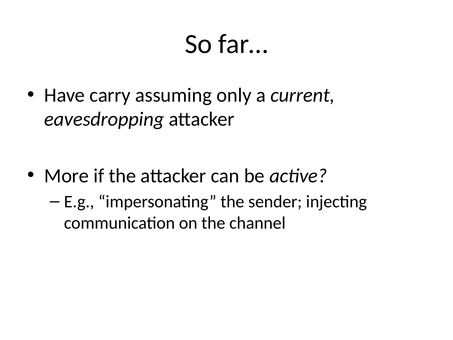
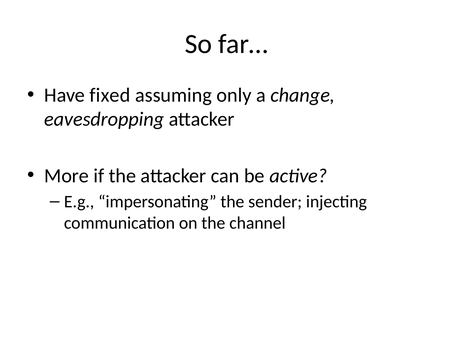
carry: carry -> fixed
current: current -> change
